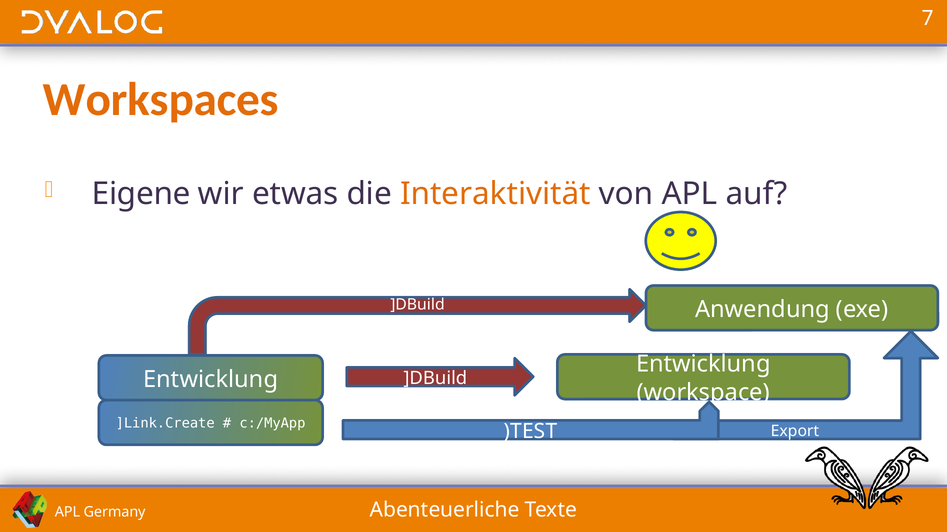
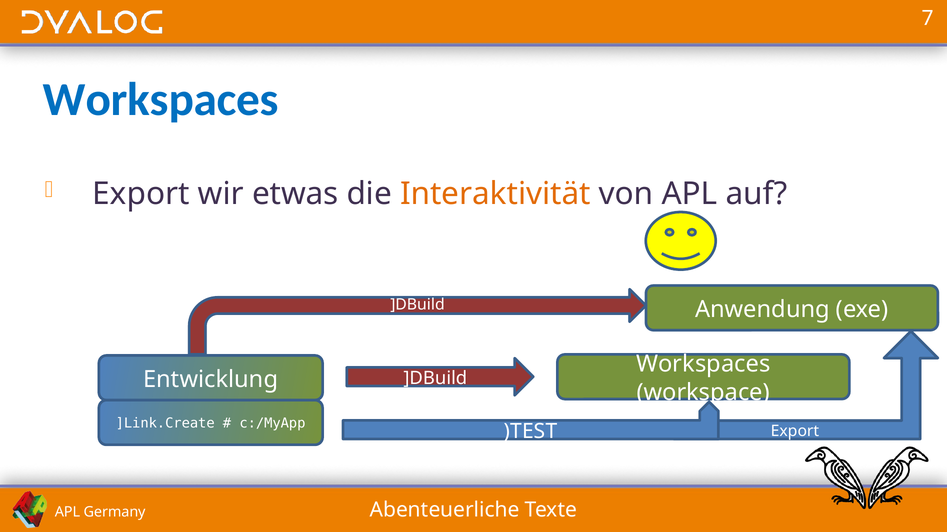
Workspaces at (161, 100) colour: orange -> blue
Eigene at (141, 194): Eigene -> Export
Entwicklung at (703, 365): Entwicklung -> Workspaces
